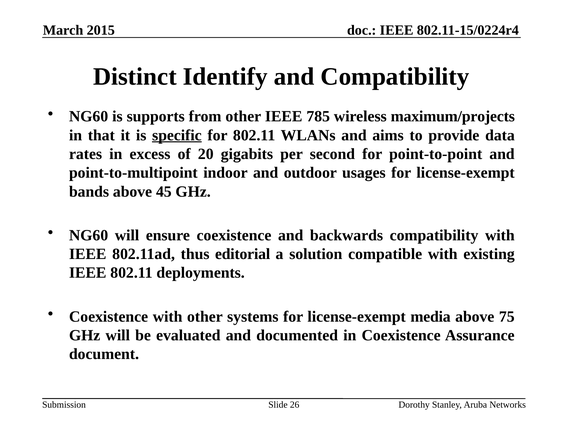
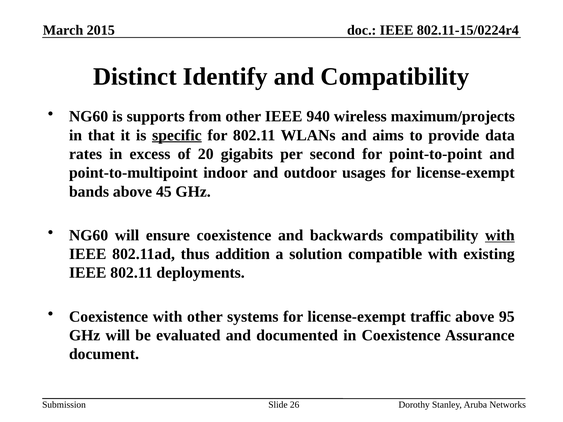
785: 785 -> 940
with at (500, 235) underline: none -> present
editorial: editorial -> addition
media: media -> traffic
75: 75 -> 95
